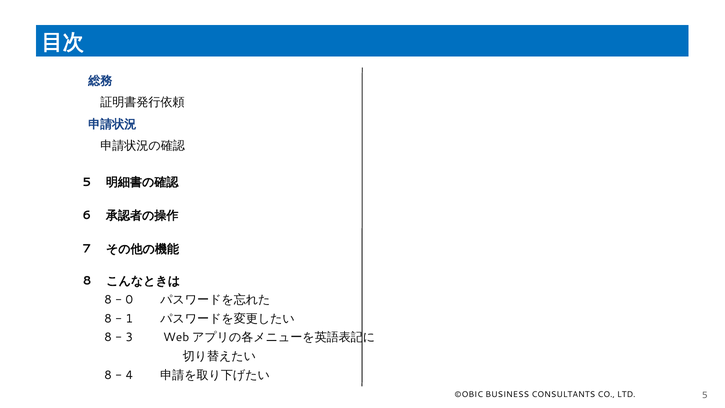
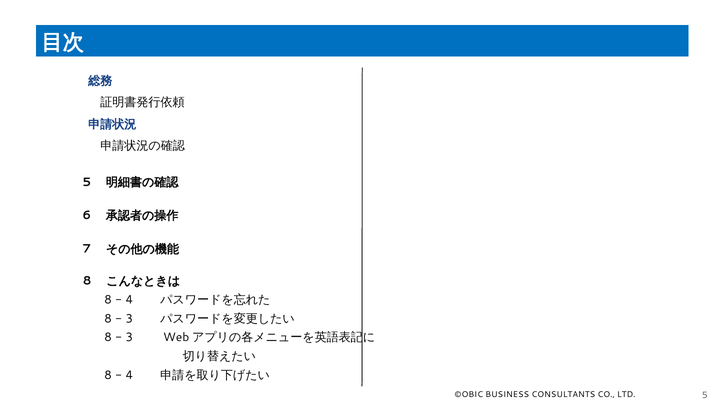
0 at (129, 300): 0 -> 4
1 at (129, 318): 1 -> 3
